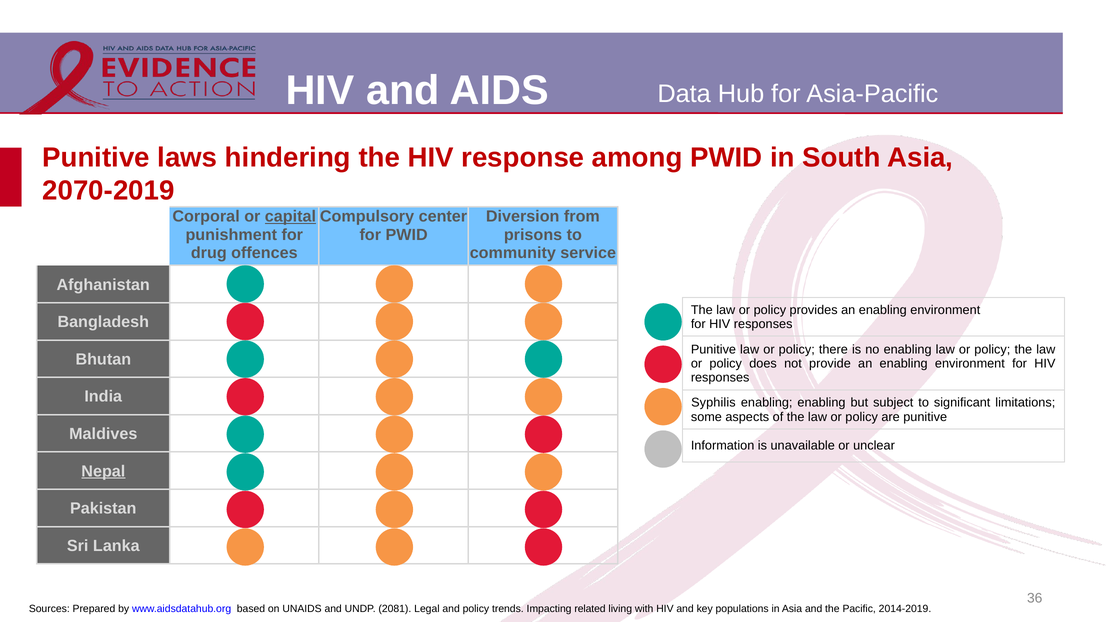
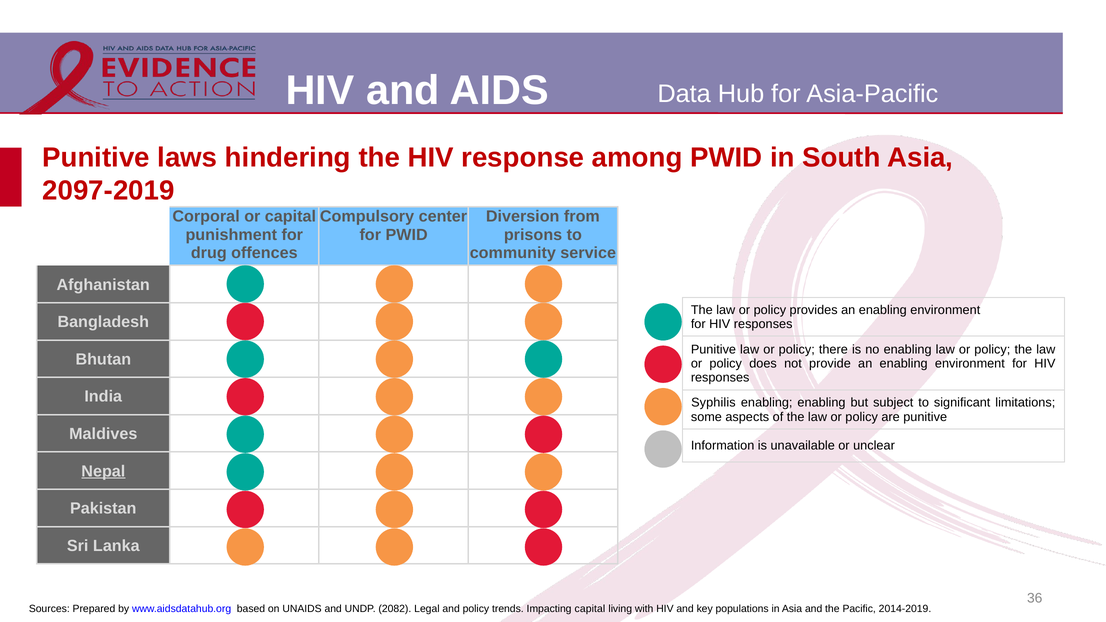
2070-2019: 2070-2019 -> 2097-2019
capital at (290, 217) underline: present -> none
2081: 2081 -> 2082
Impacting related: related -> capital
